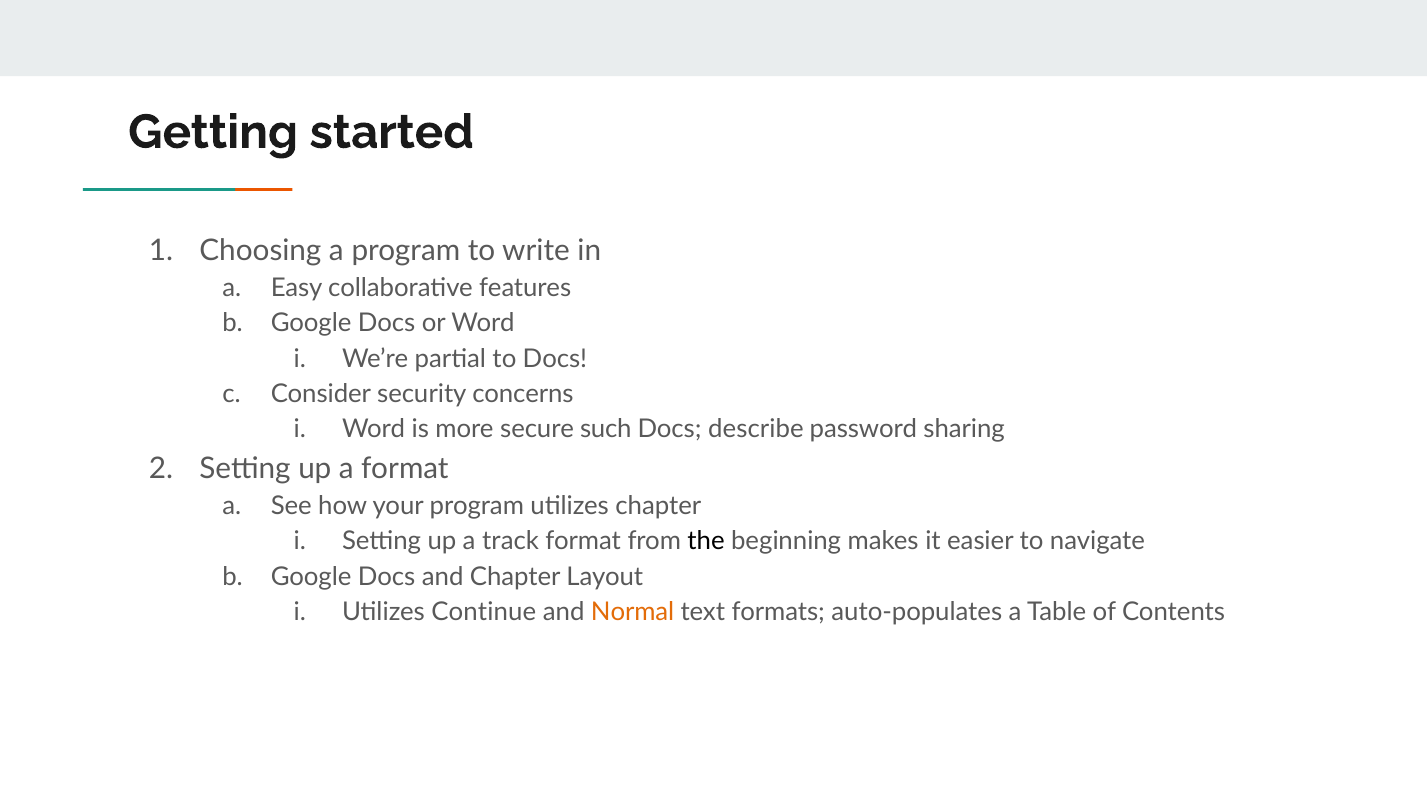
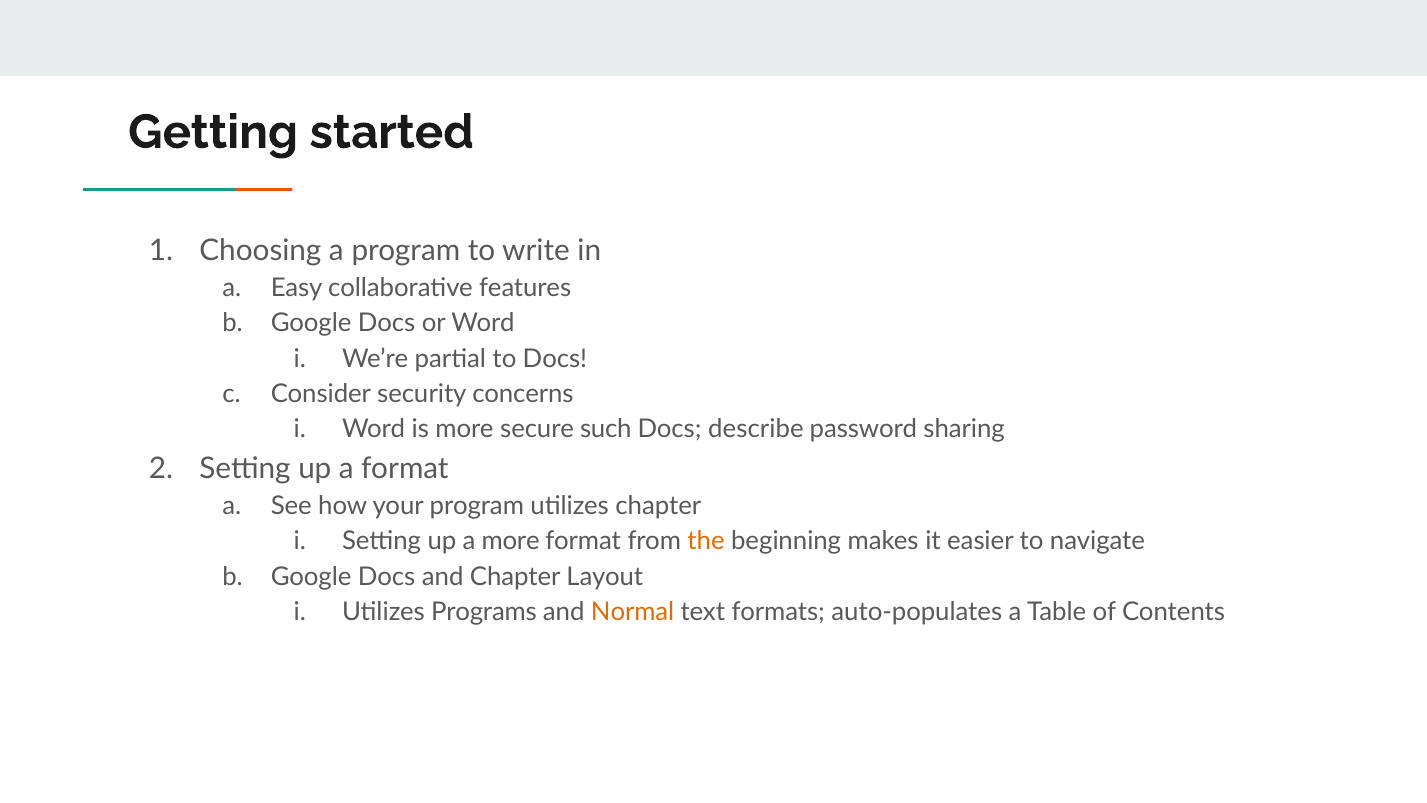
a track: track -> more
the colour: black -> orange
Continue: Continue -> Programs
